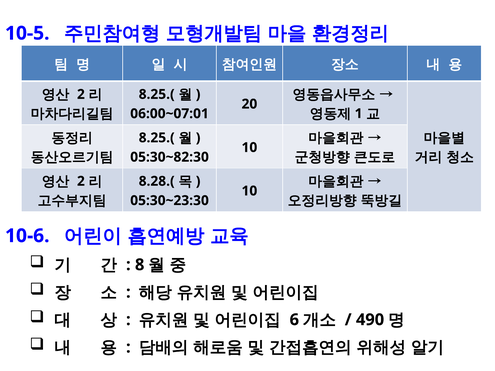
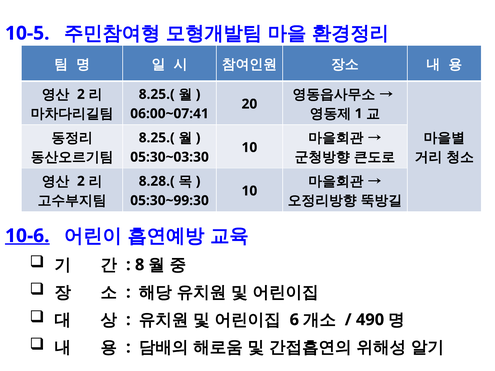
06:00~07:01: 06:00~07:01 -> 06:00~07:41
05:30~82:30: 05:30~82:30 -> 05:30~03:30
05:30~23:30: 05:30~23:30 -> 05:30~99:30
10-6 underline: none -> present
